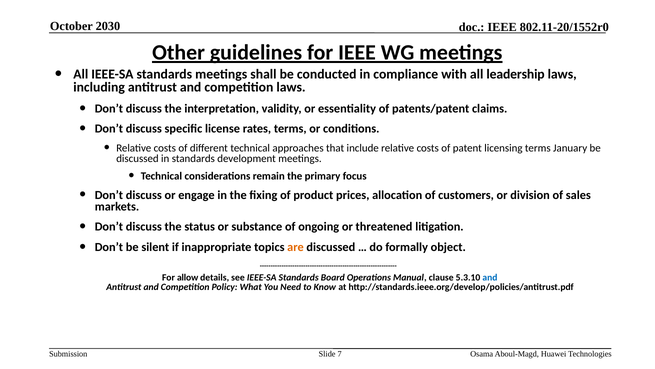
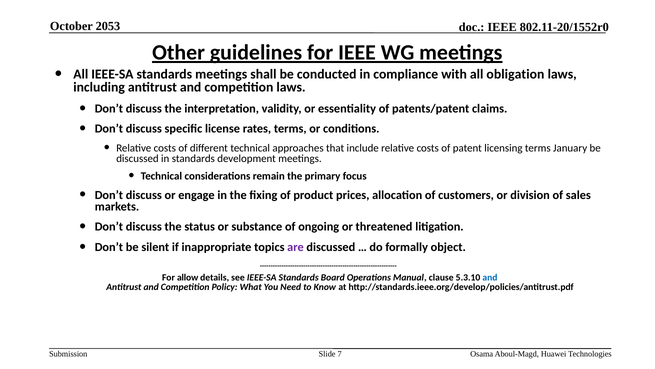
2030: 2030 -> 2053
leadership: leadership -> obligation
are colour: orange -> purple
